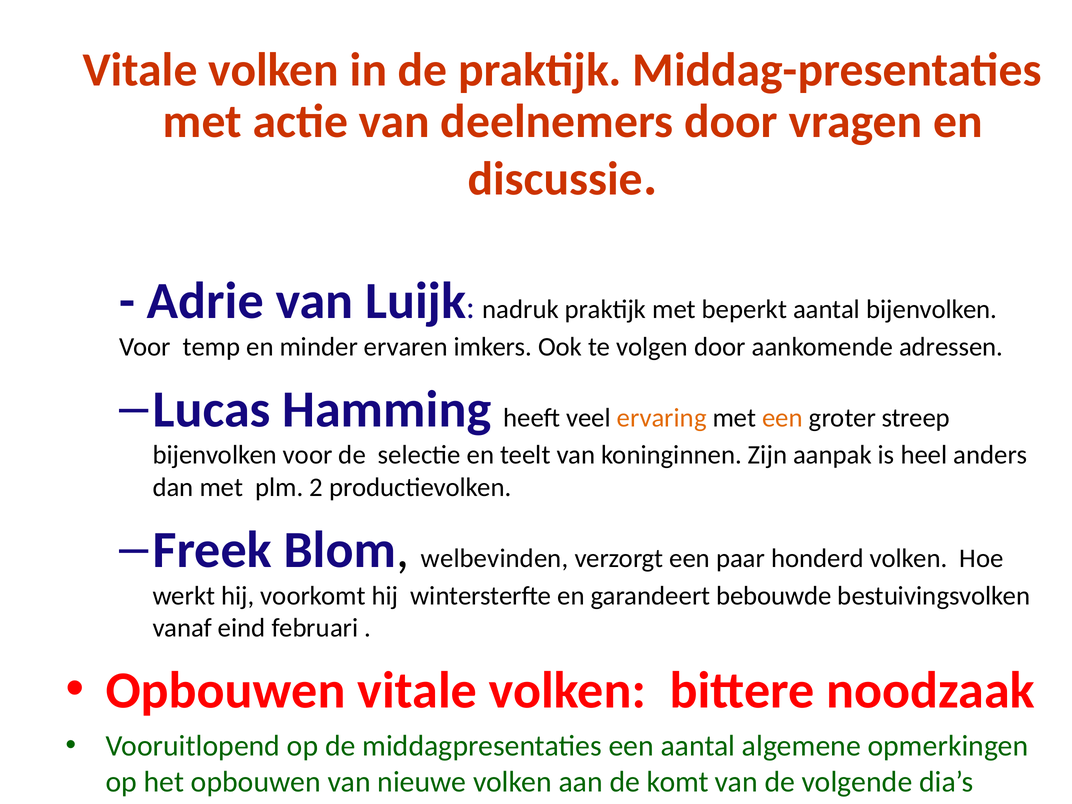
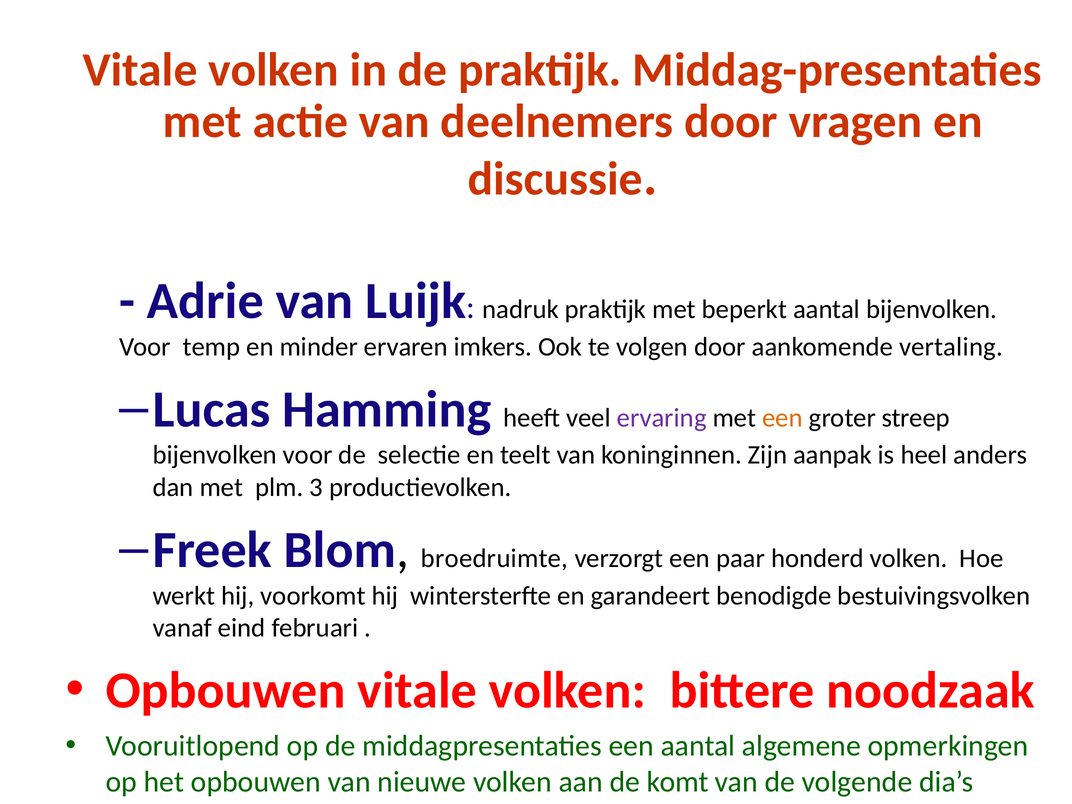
adressen: adressen -> vertaling
ervaring colour: orange -> purple
2: 2 -> 3
welbevinden: welbevinden -> broedruimte
bebouwde: bebouwde -> benodigde
